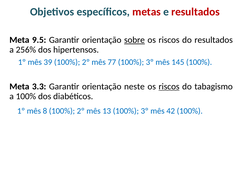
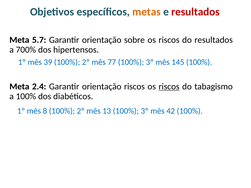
metas colour: red -> orange
9.5: 9.5 -> 5.7
sobre underline: present -> none
256%: 256% -> 700%
3.3: 3.3 -> 2.4
orientação neste: neste -> riscos
